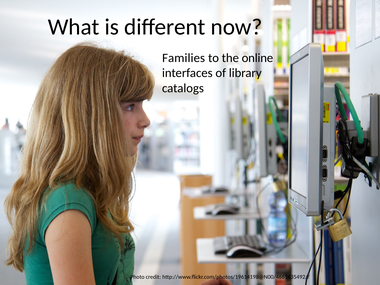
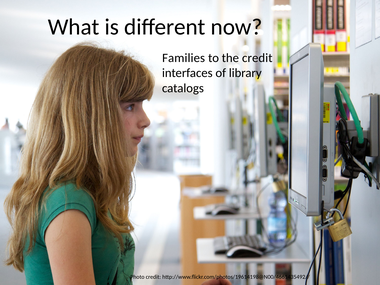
the online: online -> credit
